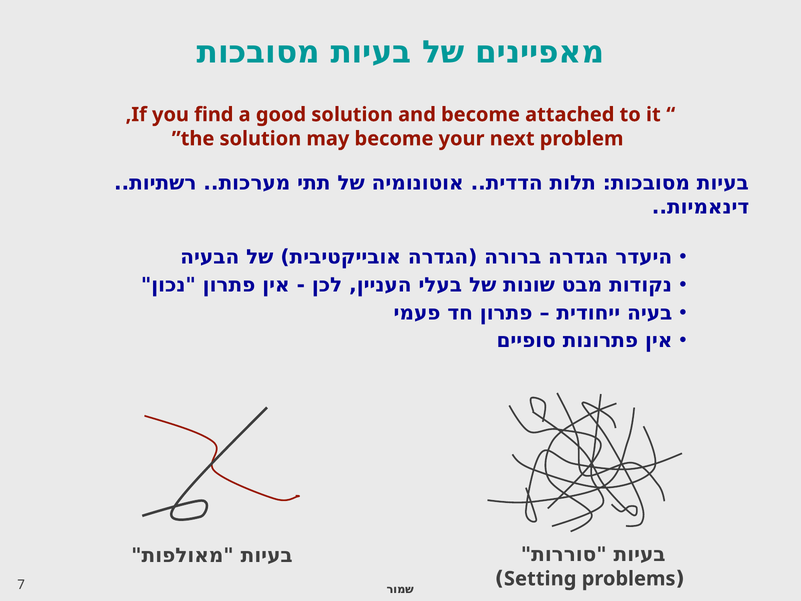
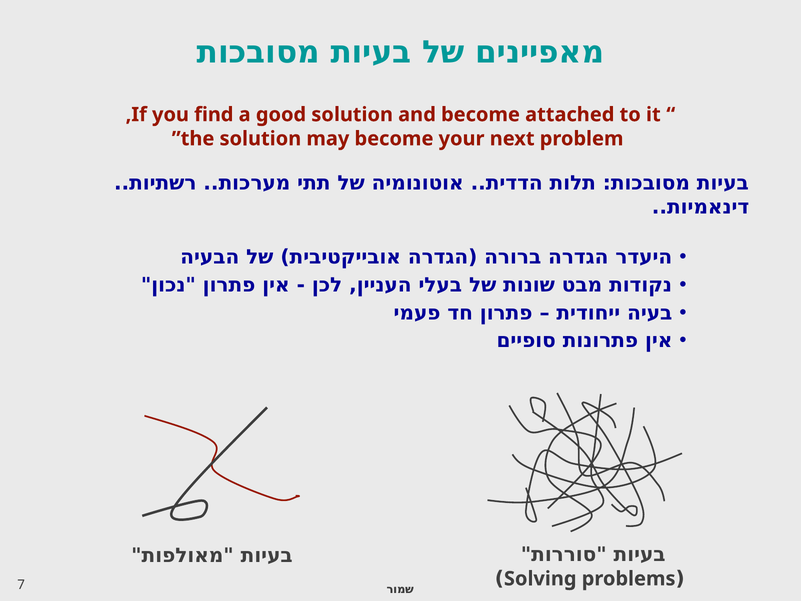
Setting: Setting -> Solving
